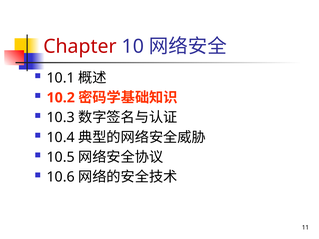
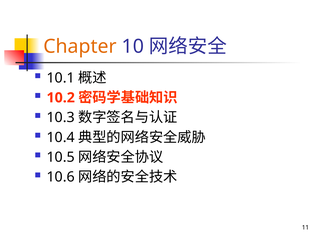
Chapter colour: red -> orange
